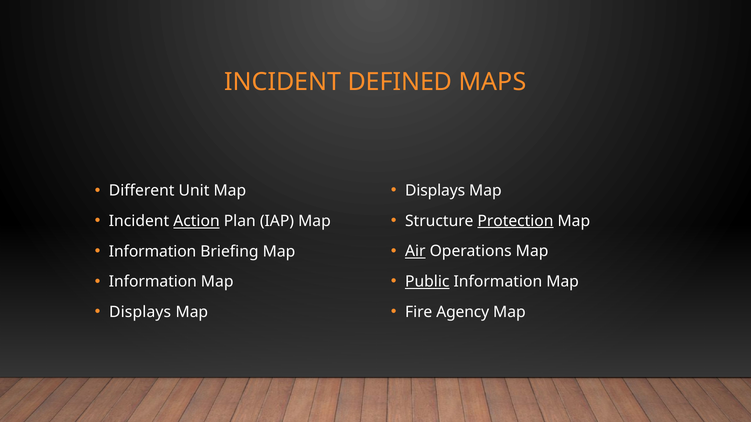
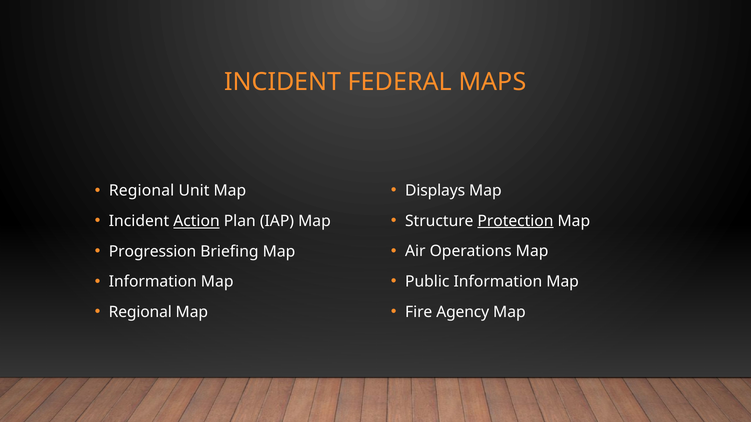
DEFINED: DEFINED -> FEDERAL
Different at (142, 191): Different -> Regional
Air underline: present -> none
Information at (153, 252): Information -> Progression
Public underline: present -> none
Displays at (140, 312): Displays -> Regional
